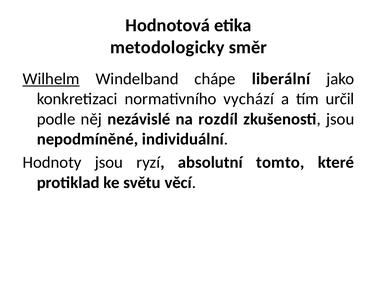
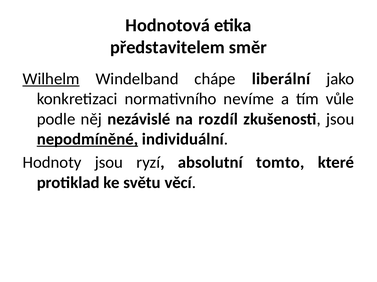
metodologicky: metodologicky -> představitelem
vychází: vychází -> nevíme
určil: určil -> vůle
nepodmíněné underline: none -> present
